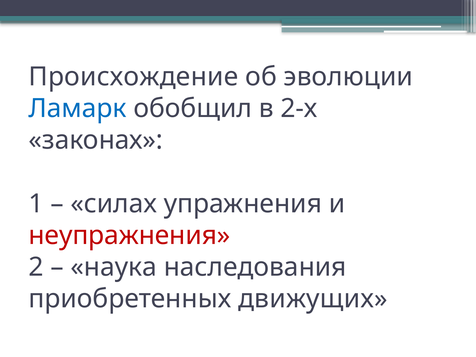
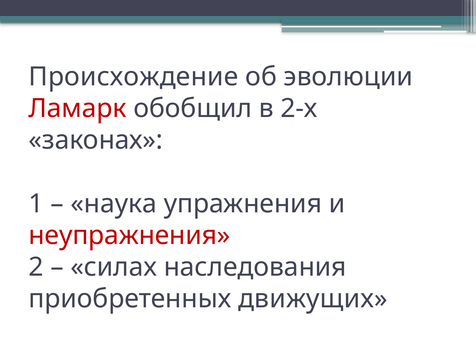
Ламарк colour: blue -> red
силах: силах -> наука
наука: наука -> силах
